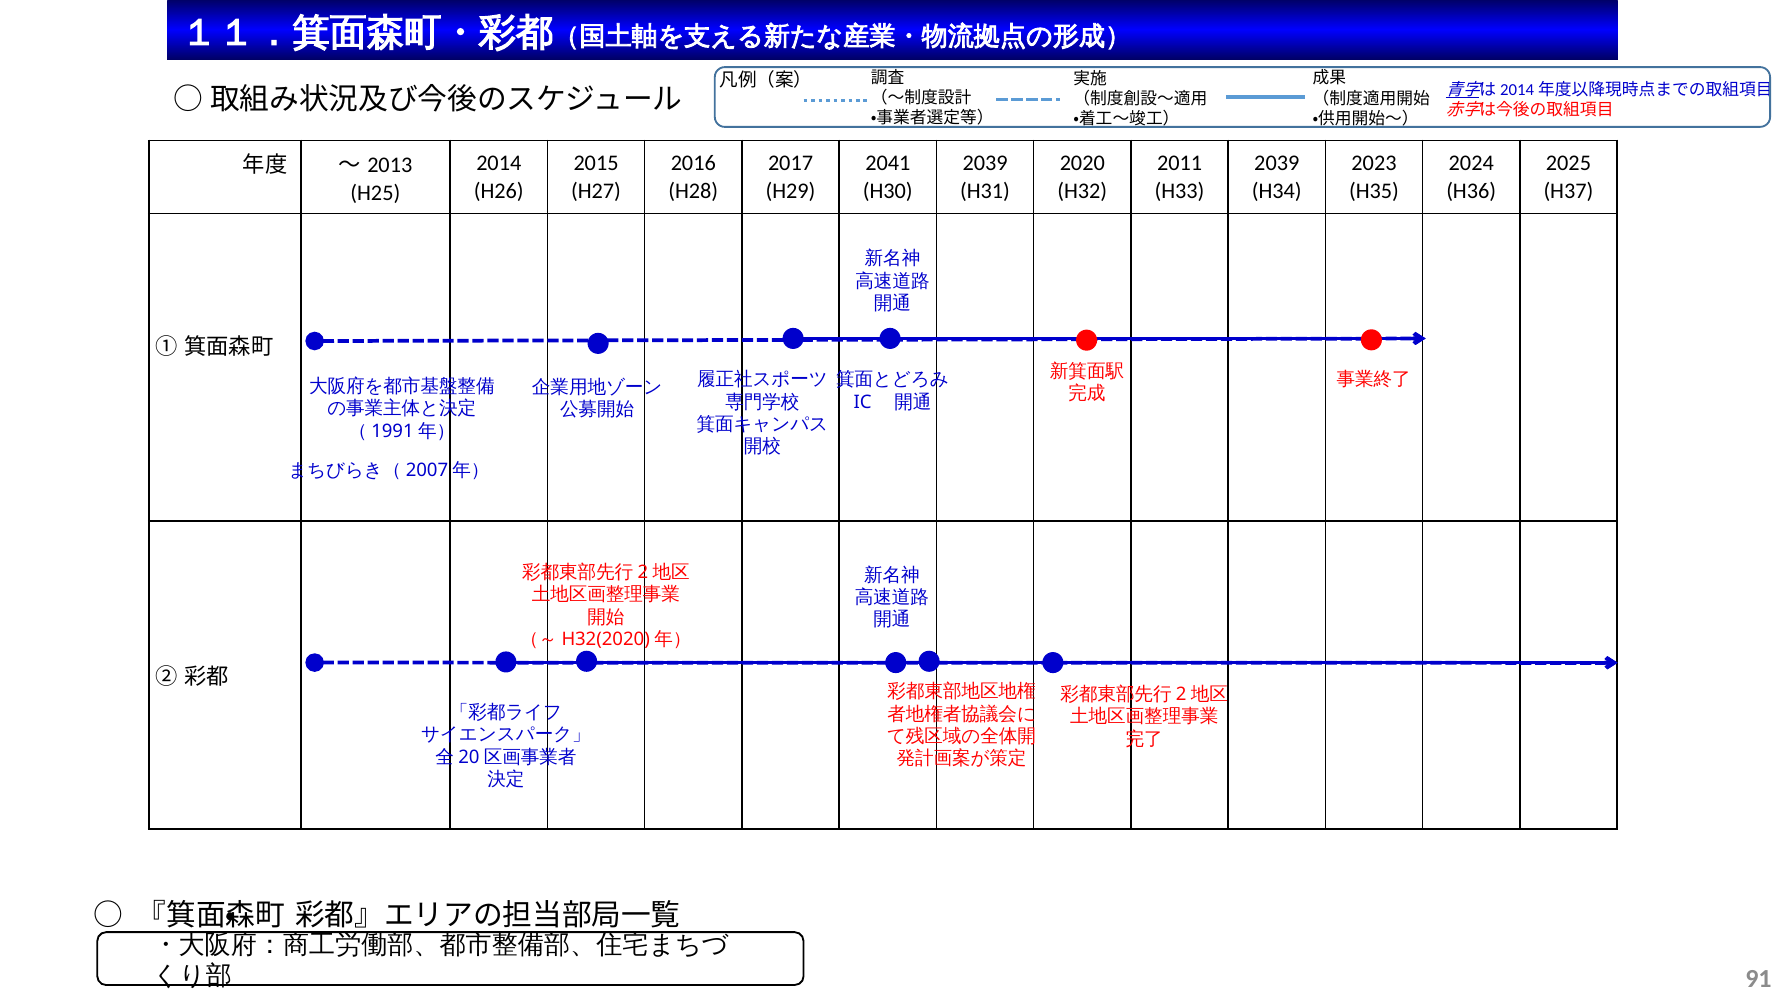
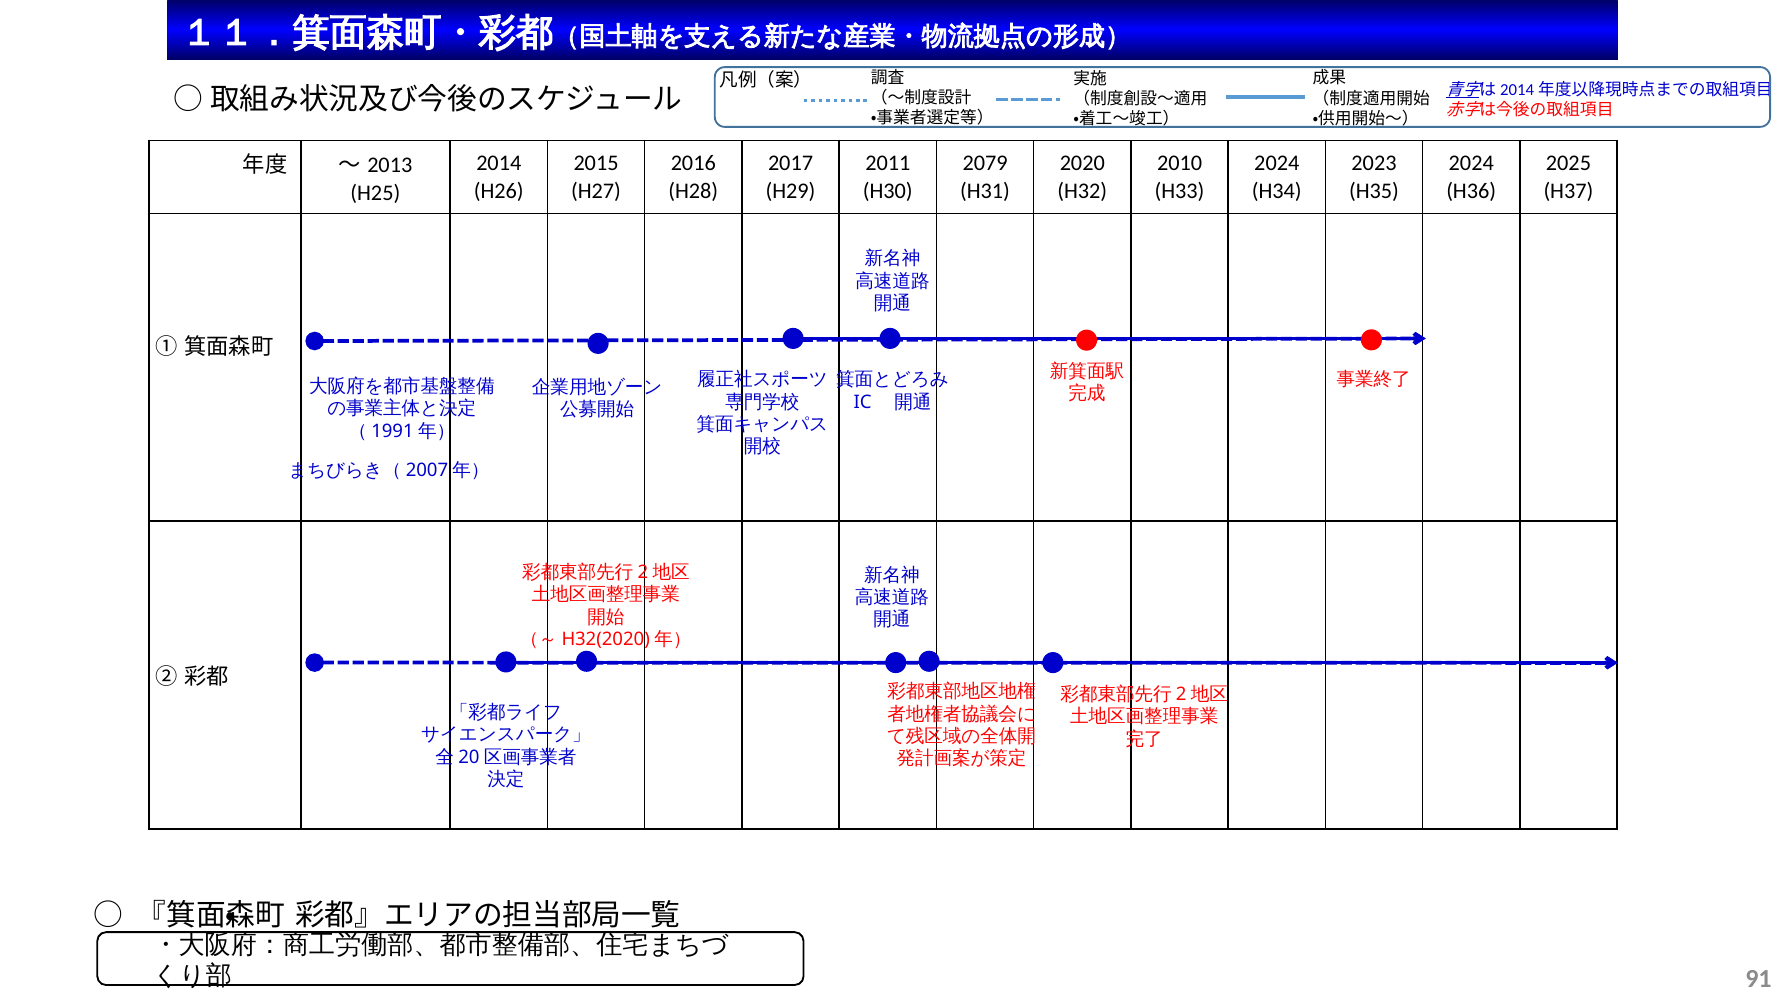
2041: 2041 -> 2011
2039 at (985, 163): 2039 -> 2079
2011: 2011 -> 2010
2039 at (1277, 163): 2039 -> 2024
